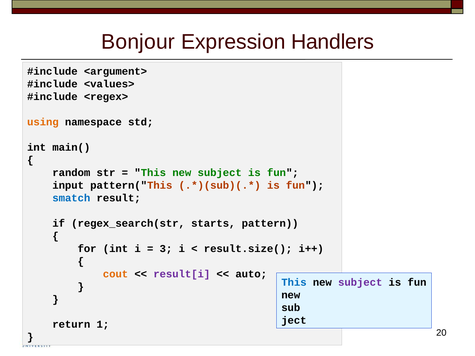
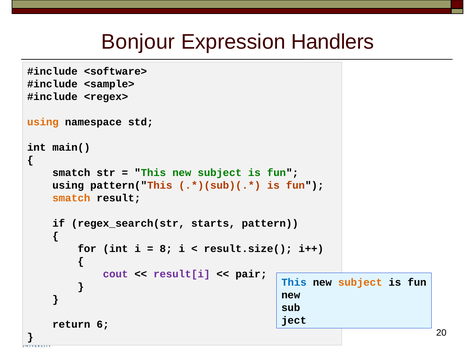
<argument>: <argument> -> <software>
<values>: <values> -> <sample>
random at (71, 173): random -> smatch
input at (68, 185): input -> using
smatch at (71, 198) colour: blue -> orange
3: 3 -> 8
cout colour: orange -> purple
auto: auto -> pair
subject at (360, 283) colour: purple -> orange
1: 1 -> 6
